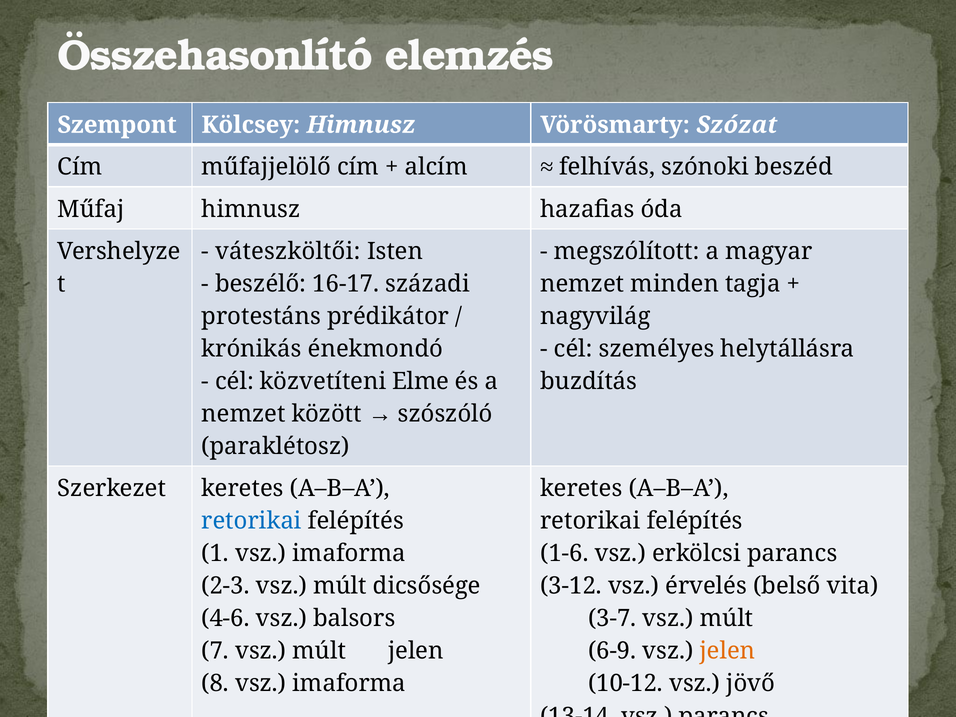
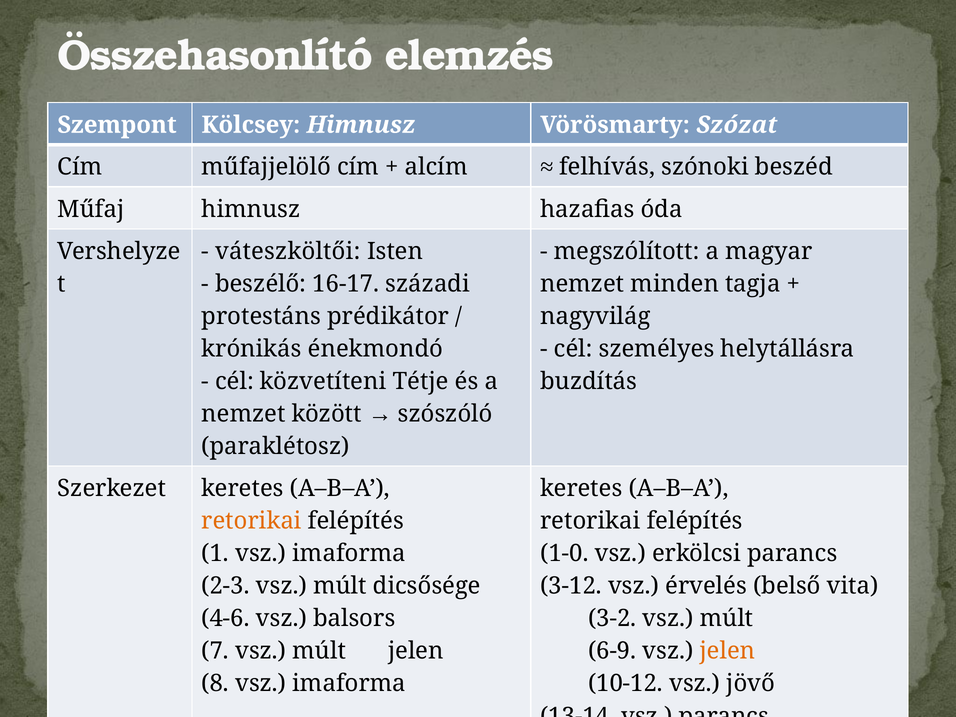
Elme: Elme -> Tétje
retorikai at (252, 521) colour: blue -> orange
1-6: 1-6 -> 1-0
3-7: 3-7 -> 3-2
